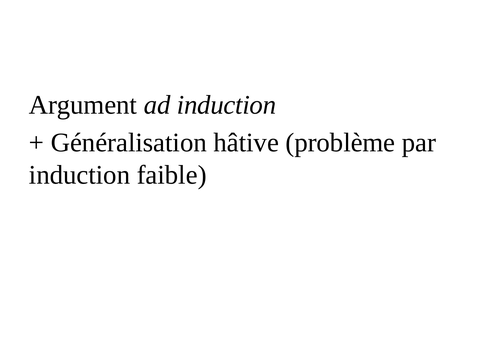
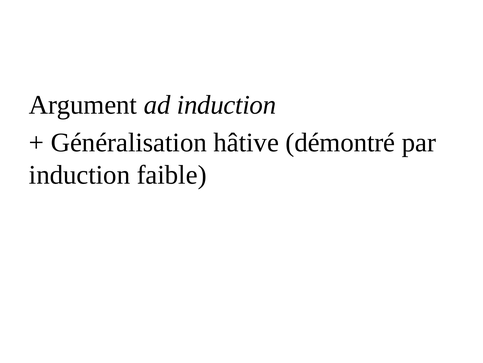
problème: problème -> démontré
